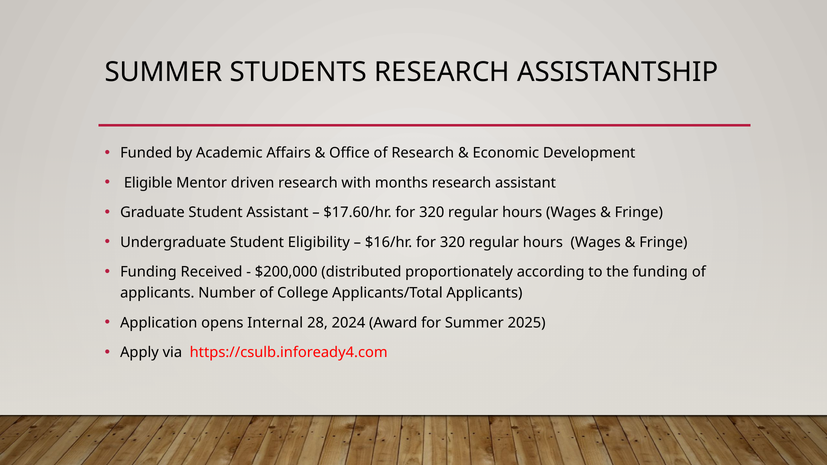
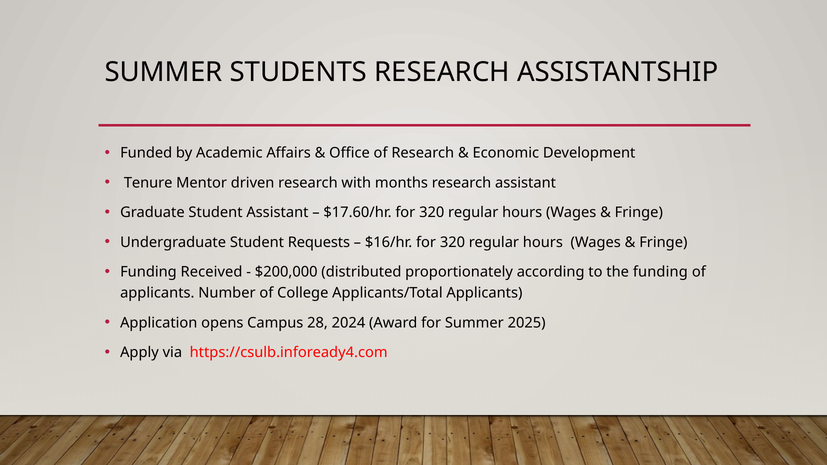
Eligible: Eligible -> Tenure
Eligibility: Eligibility -> Requests
Internal: Internal -> Campus
